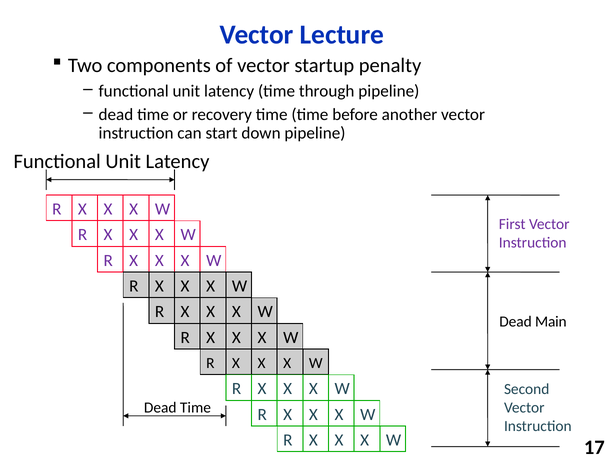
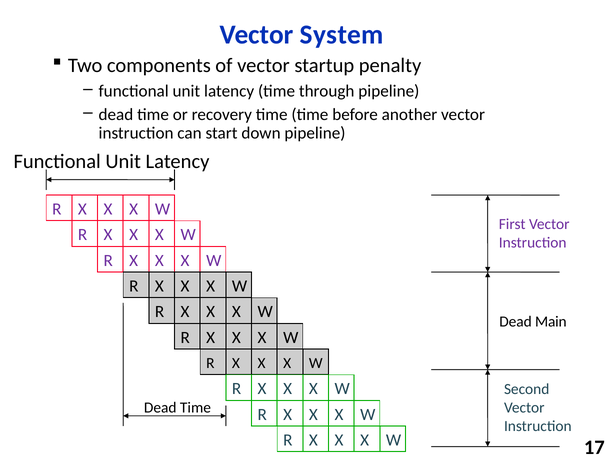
Lecture: Lecture -> System
